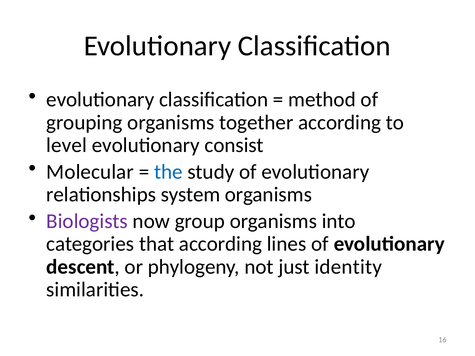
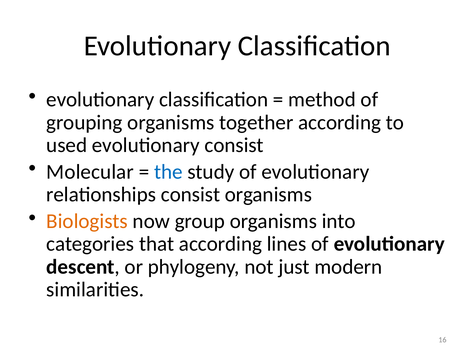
level: level -> used
relationships system: system -> consist
Biologists colour: purple -> orange
identity: identity -> modern
